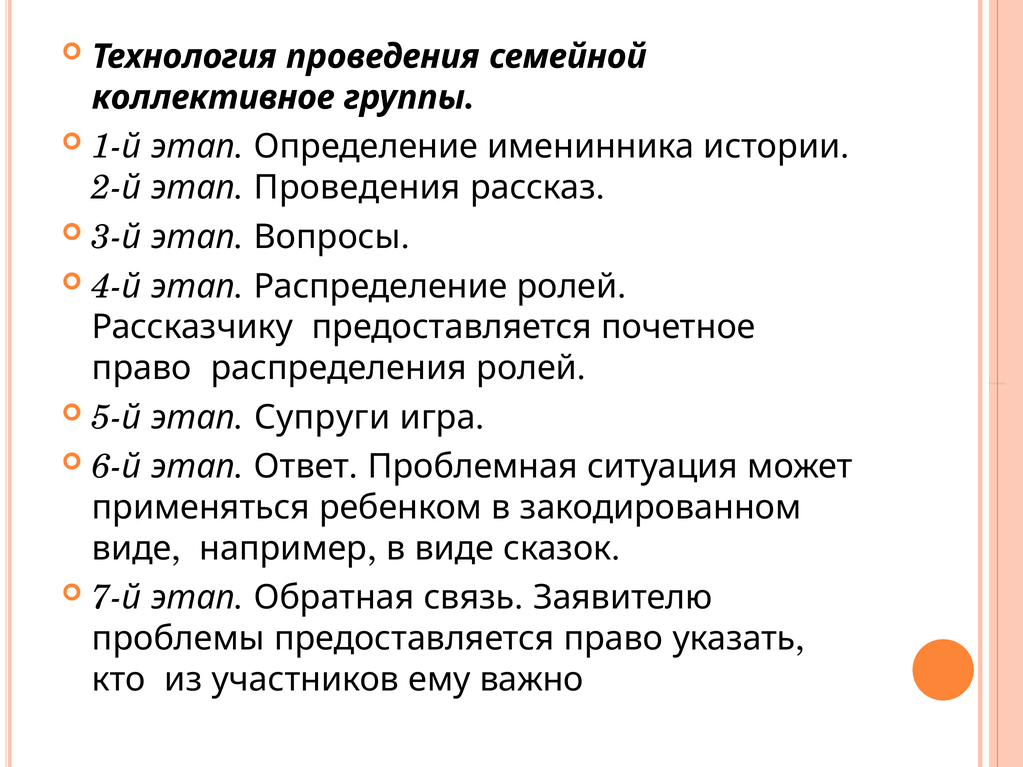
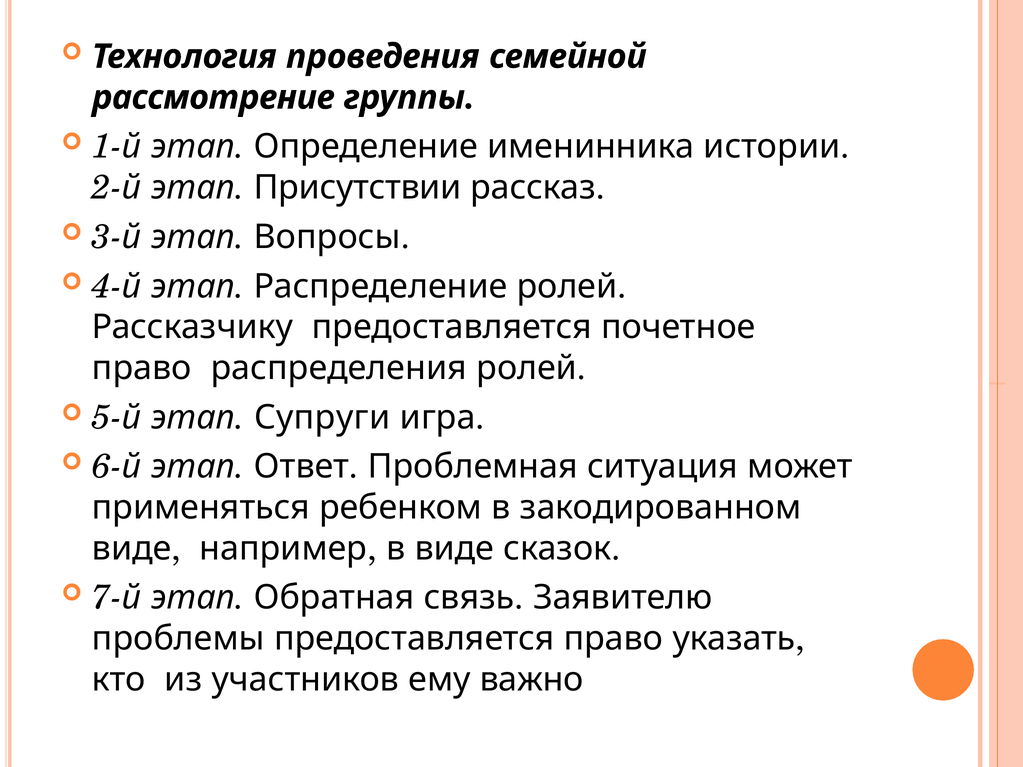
коллективное: коллективное -> рассмотрение
этап Проведения: Проведения -> Присутствии
